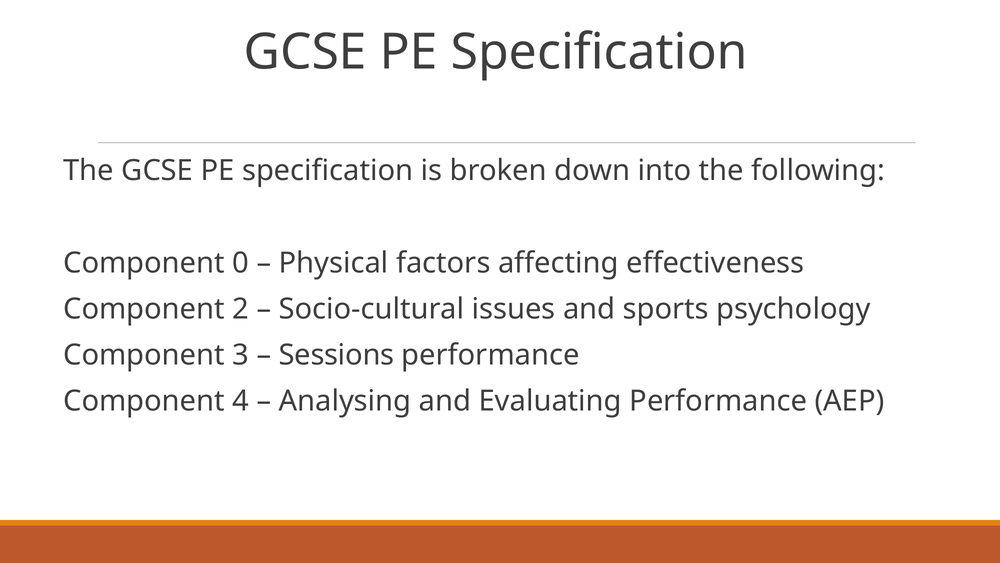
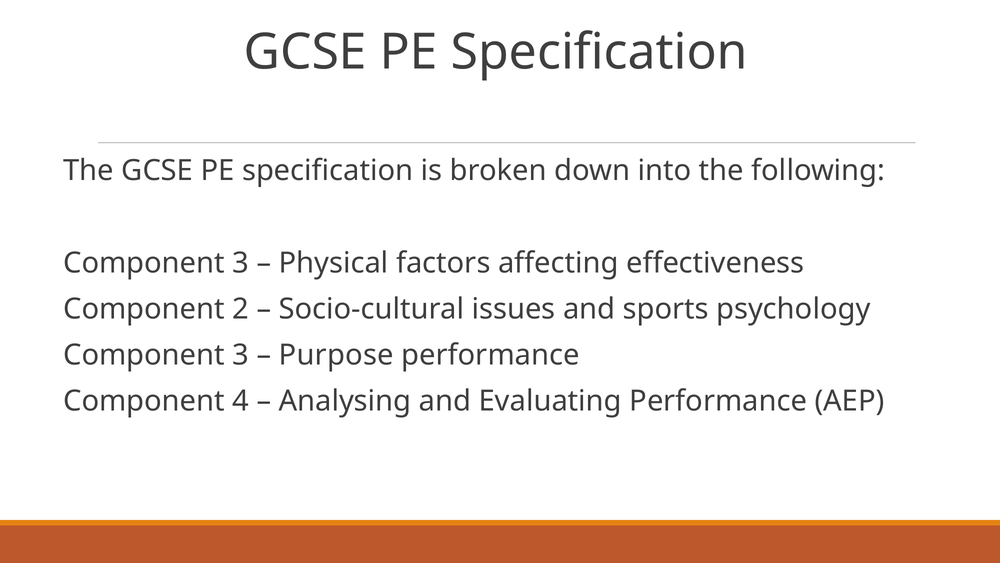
0 at (241, 263): 0 -> 3
Sessions: Sessions -> Purpose
